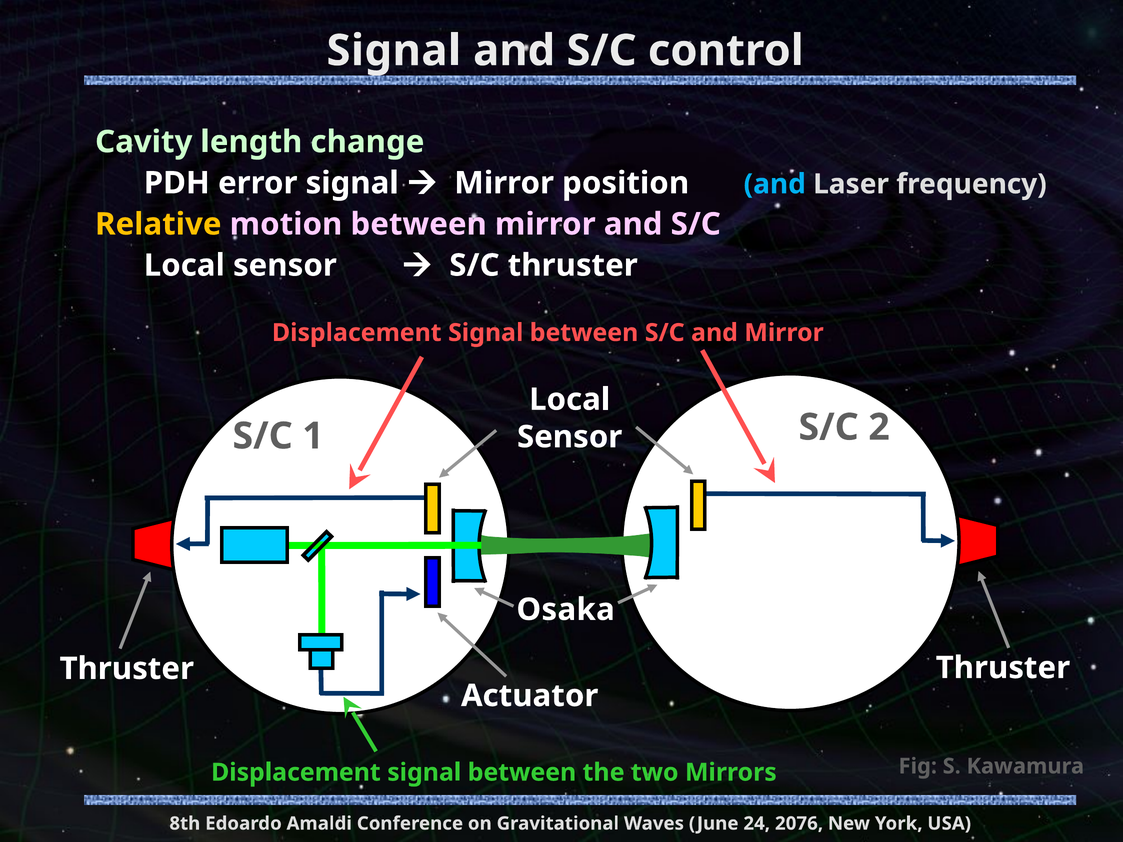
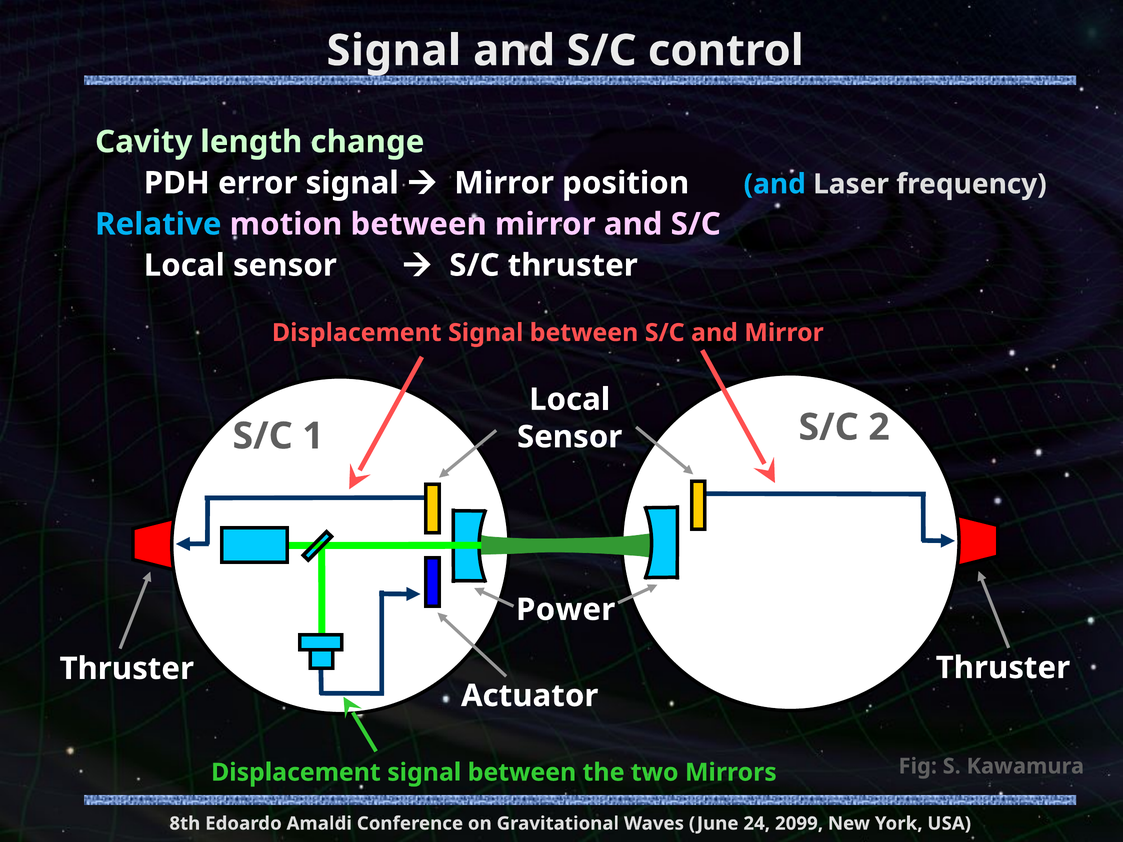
Relative colour: yellow -> light blue
Osaka: Osaka -> Power
2076: 2076 -> 2099
